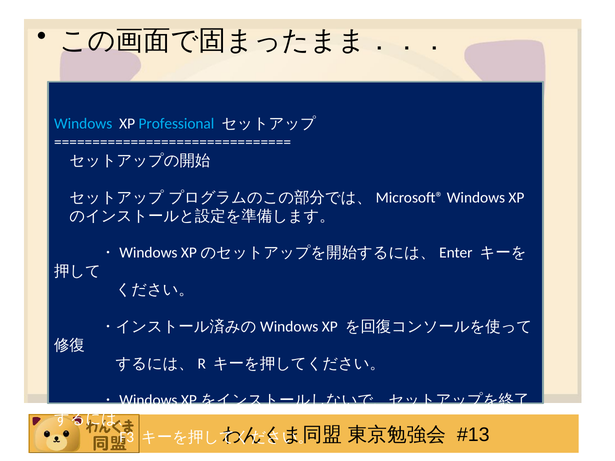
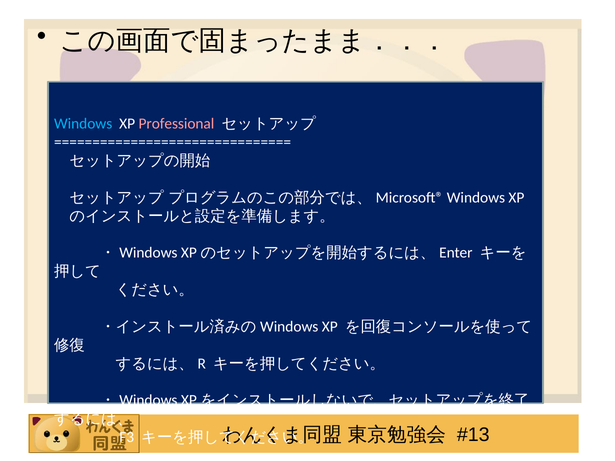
Professional colour: light blue -> pink
